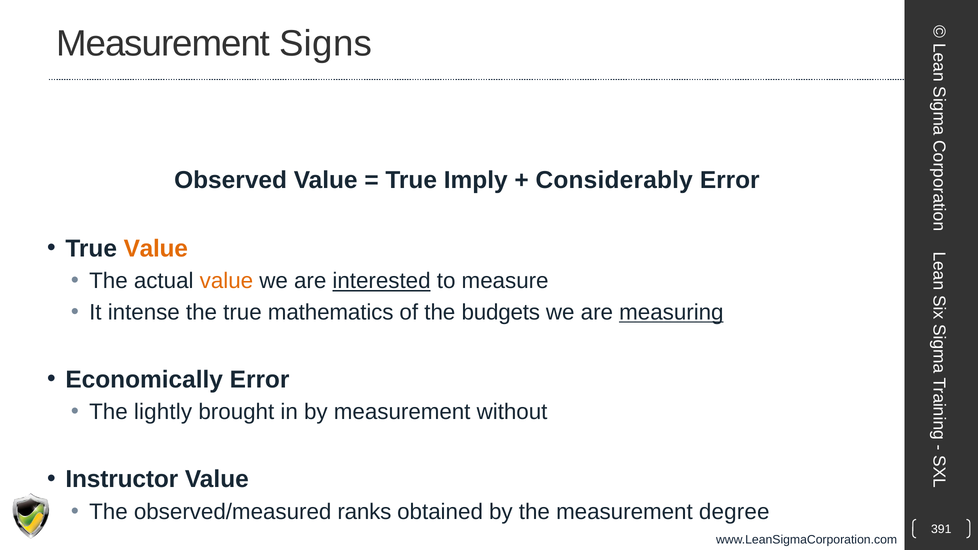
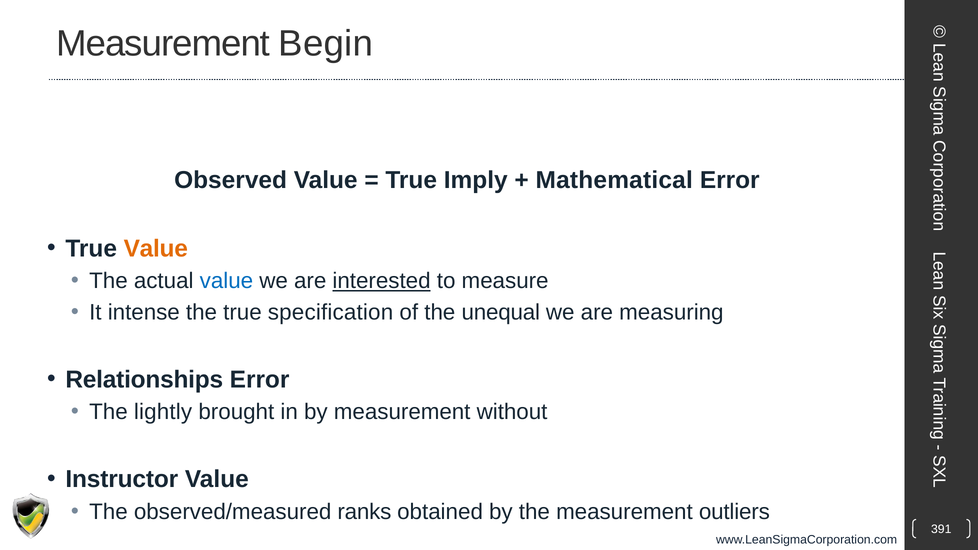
Signs: Signs -> Begin
Considerably: Considerably -> Mathematical
value at (226, 281) colour: orange -> blue
mathematics: mathematics -> specification
budgets: budgets -> unequal
measuring underline: present -> none
Economically: Economically -> Relationships
degree: degree -> outliers
